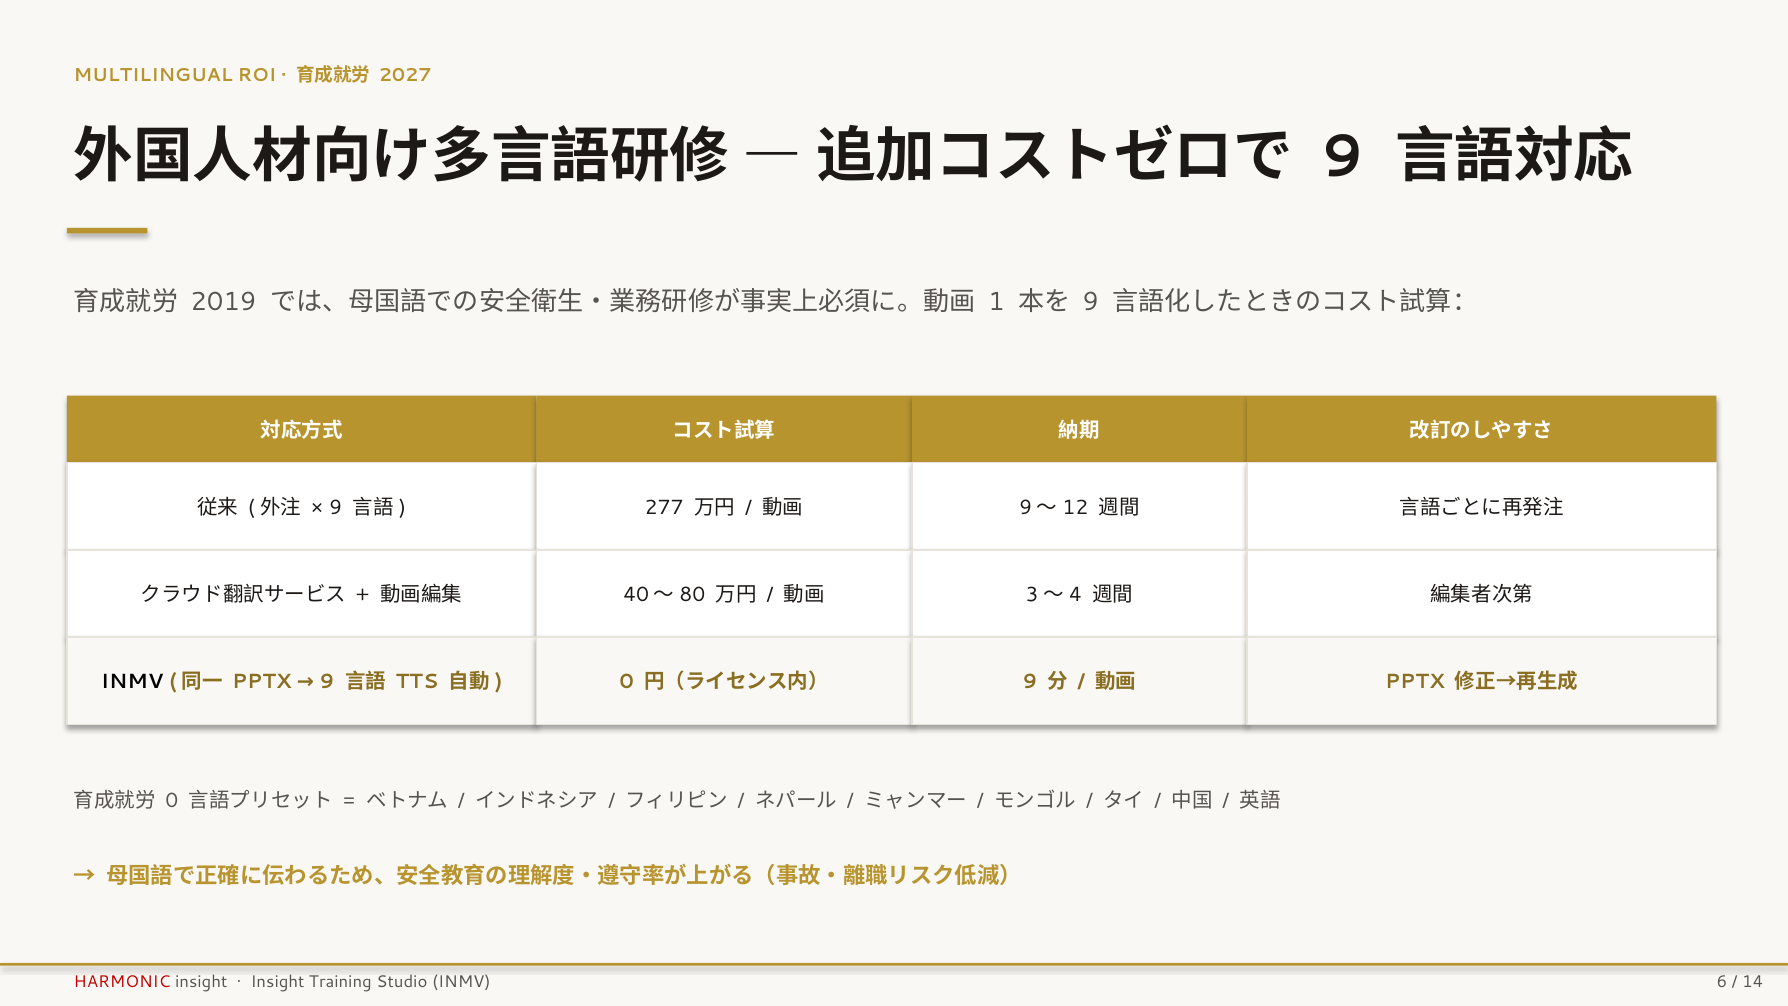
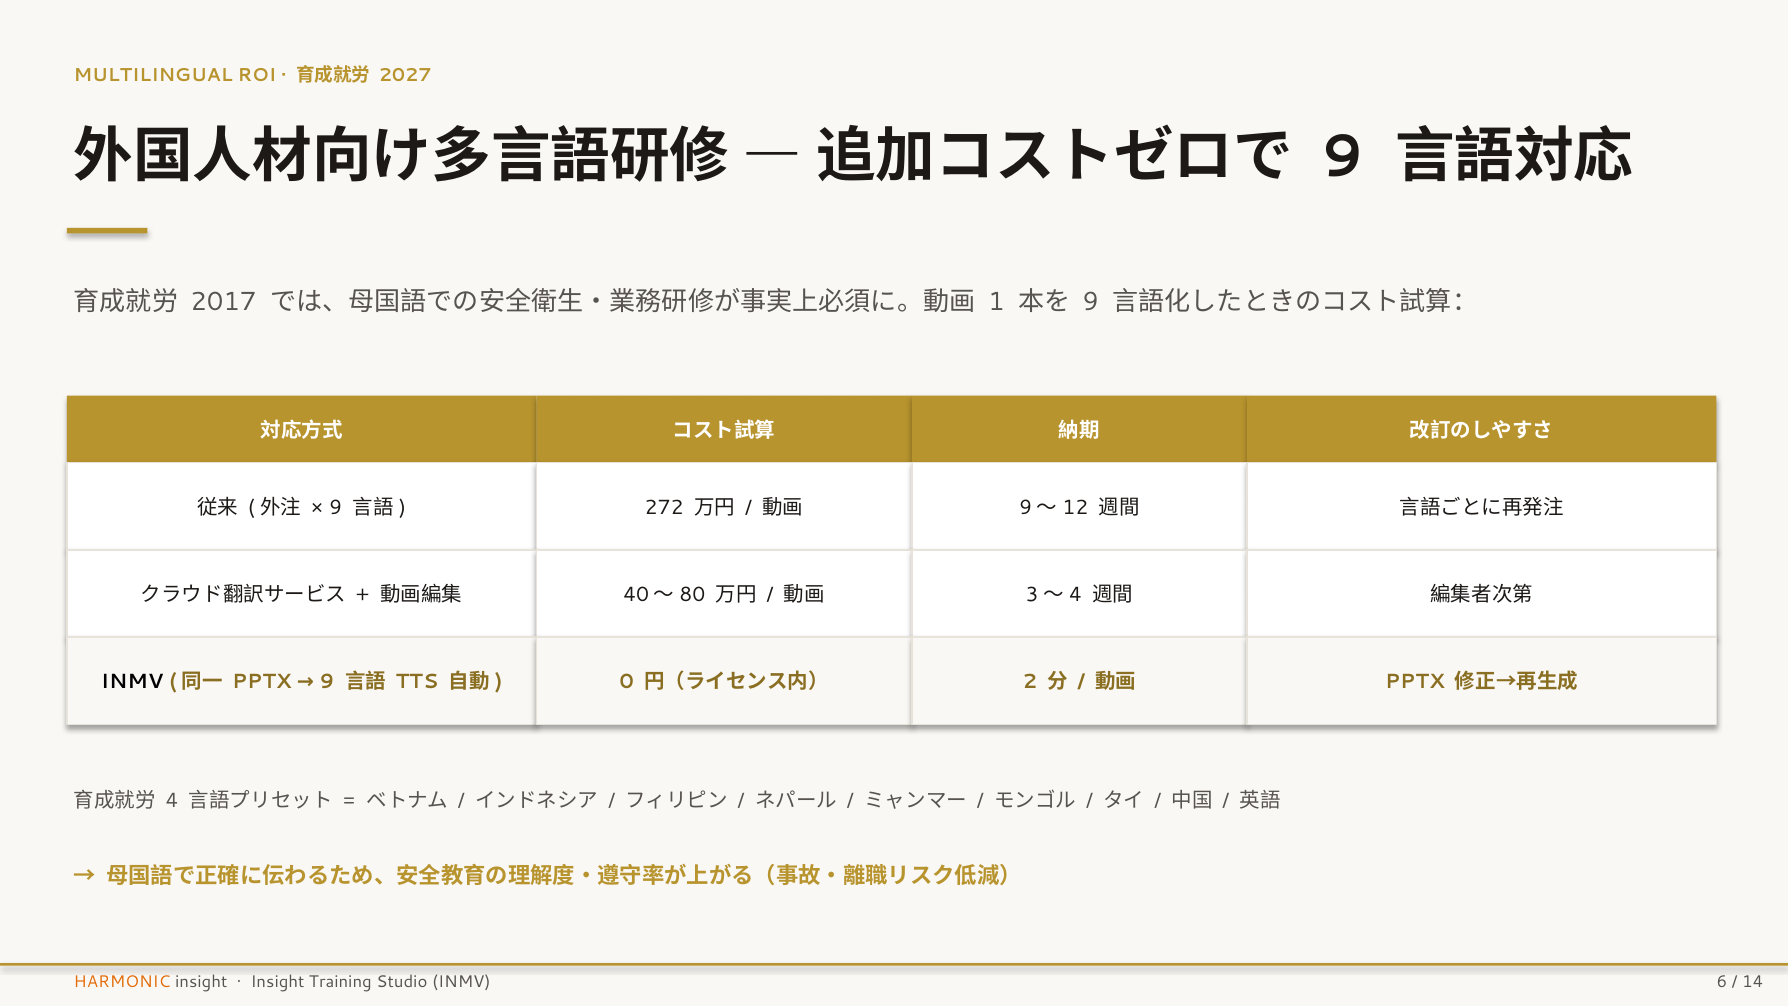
2019: 2019 -> 2017
277: 277 -> 272
9 at (1030, 682): 9 -> 2
0 at (172, 801): 0 -> 4
HARMONIC colour: red -> orange
